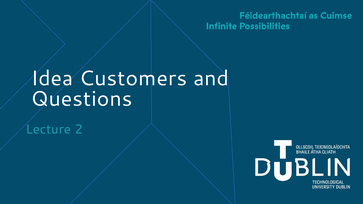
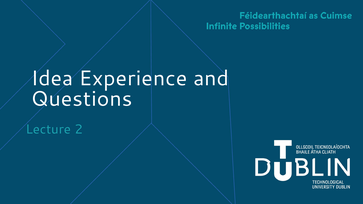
Customers: Customers -> Experience
